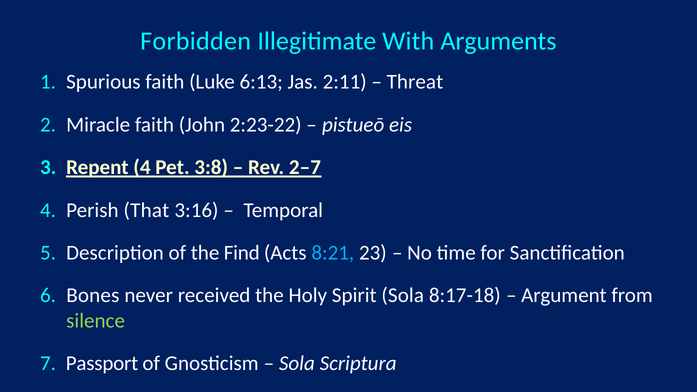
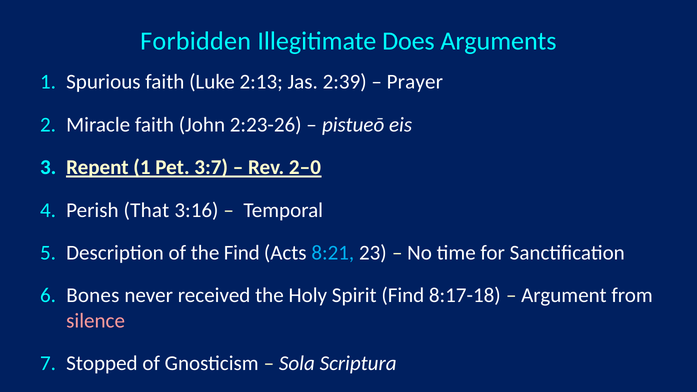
With: With -> Does
6:13: 6:13 -> 2:13
2:11: 2:11 -> 2:39
Threat: Threat -> Prayer
2:23-22: 2:23-22 -> 2:23-26
Repent 4: 4 -> 1
3:8: 3:8 -> 3:7
2‒7: 2‒7 -> 2‒0
Spirit Sola: Sola -> Find
silence colour: light green -> pink
Passport: Passport -> Stopped
